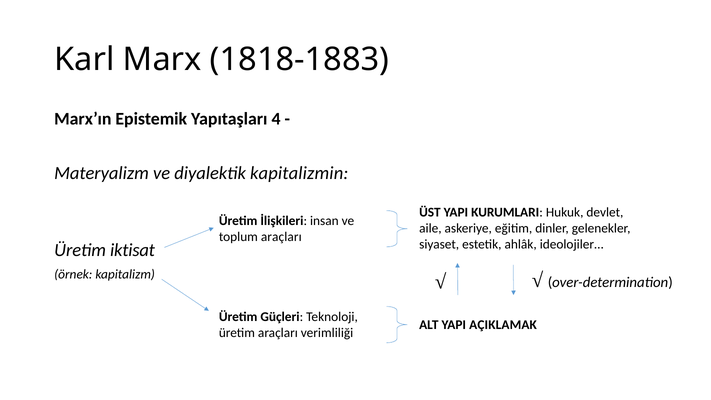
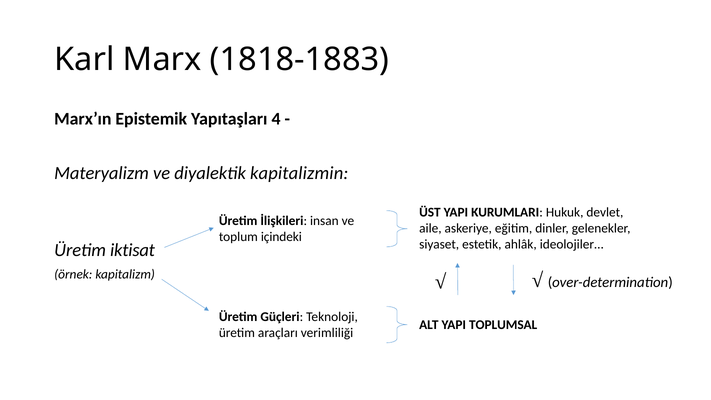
toplum araçları: araçları -> içindeki
AÇIKLAMAK: AÇIKLAMAK -> TOPLUMSAL
